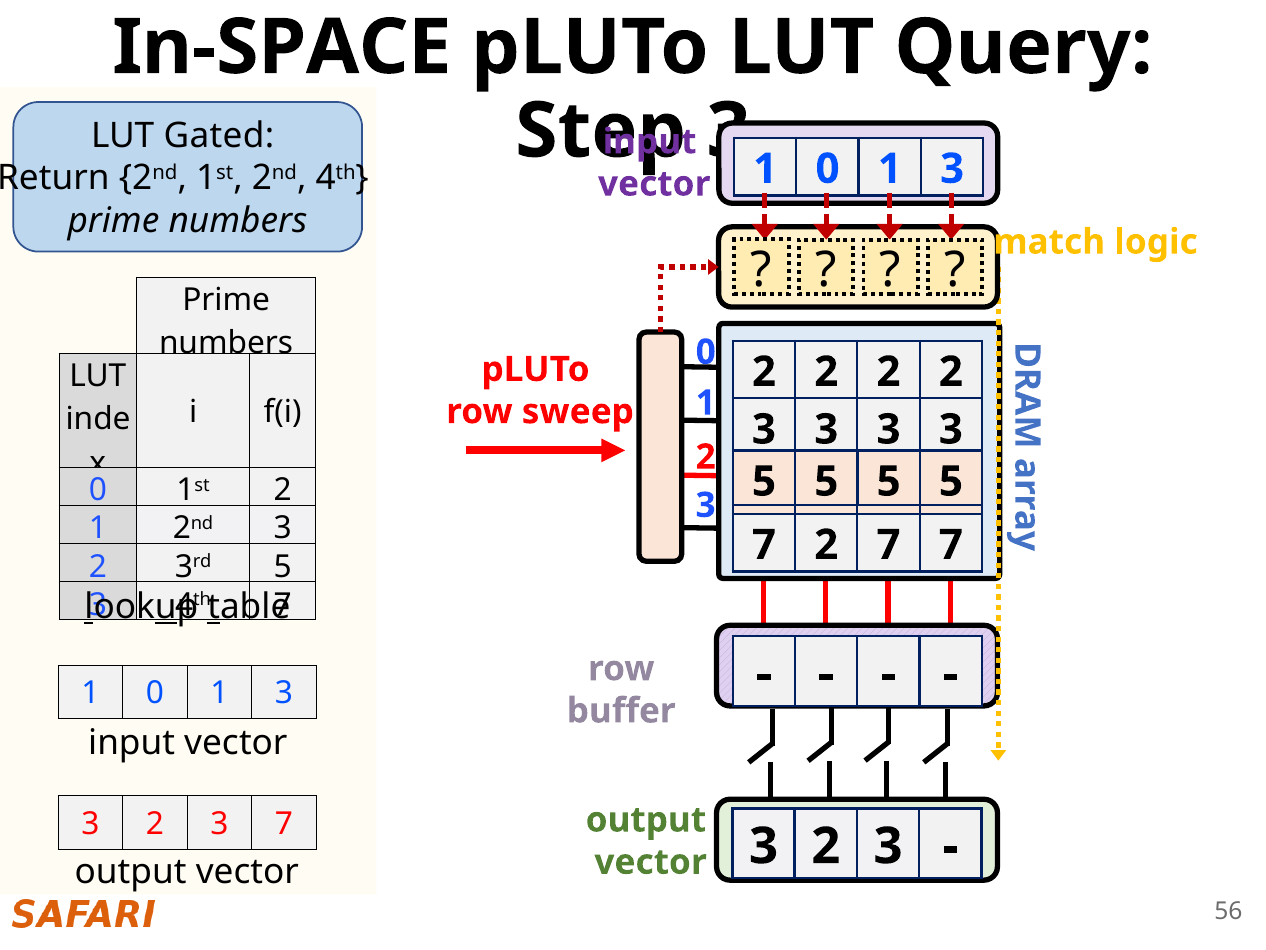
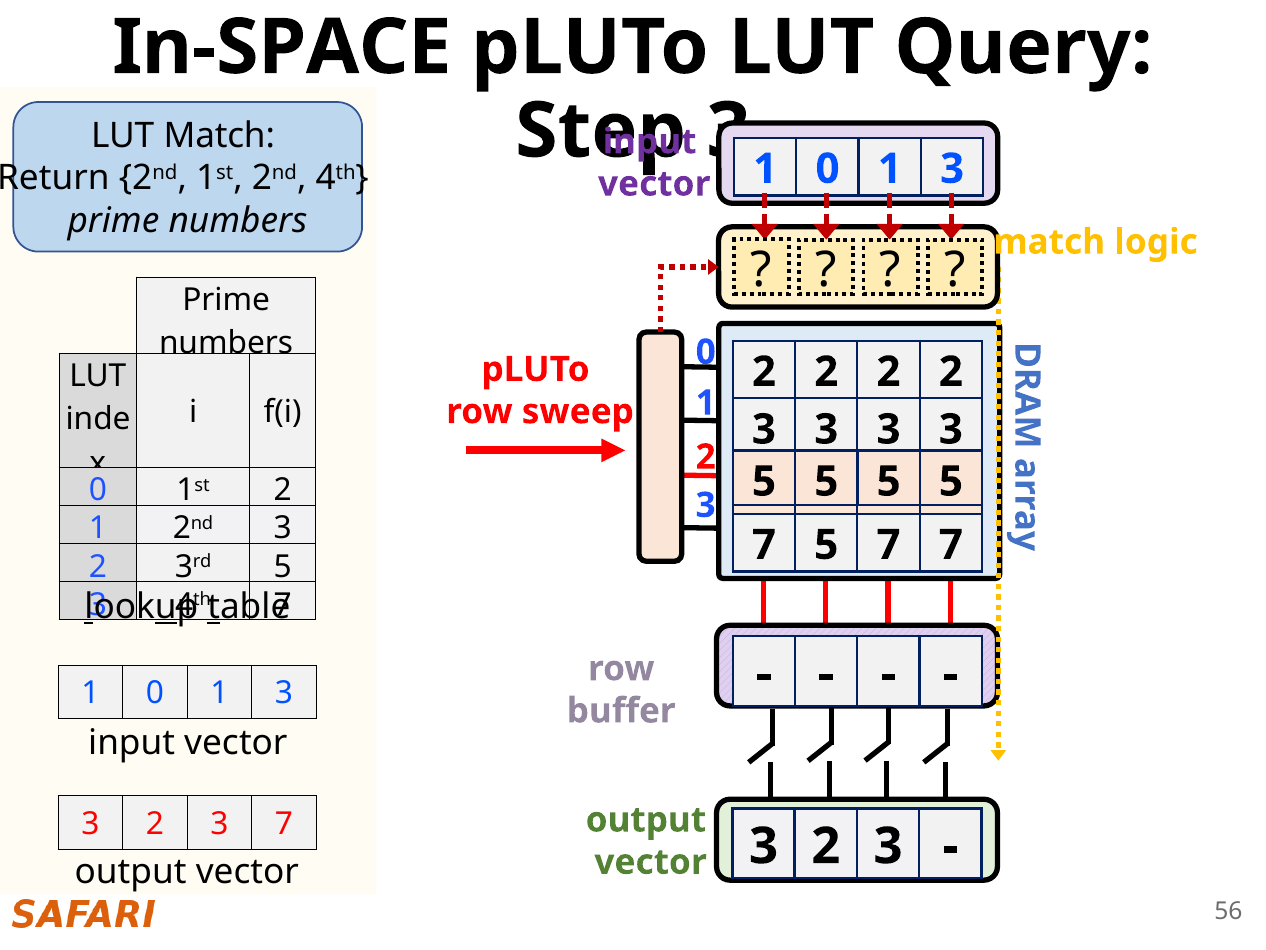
LUT Gated: Gated -> Match
7 2: 2 -> 5
